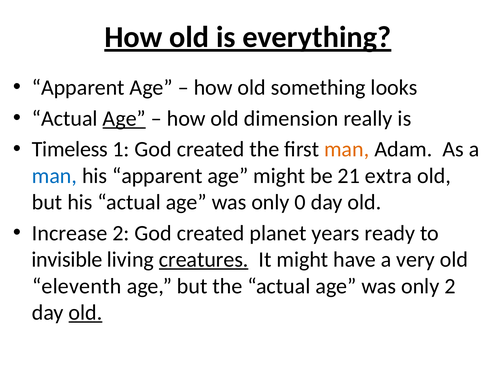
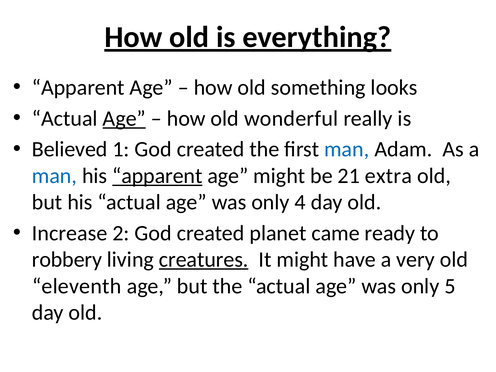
dimension: dimension -> wonderful
Timeless: Timeless -> Believed
man at (347, 149) colour: orange -> blue
apparent at (157, 176) underline: none -> present
0: 0 -> 4
years: years -> came
invisible: invisible -> robbery
only 2: 2 -> 5
old at (85, 313) underline: present -> none
